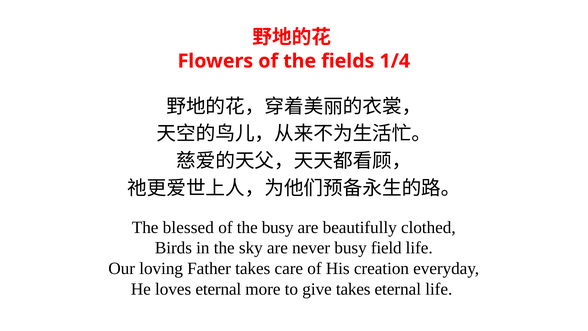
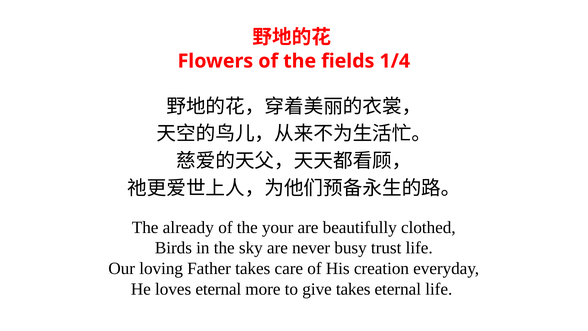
blessed: blessed -> already
the busy: busy -> your
field: field -> trust
